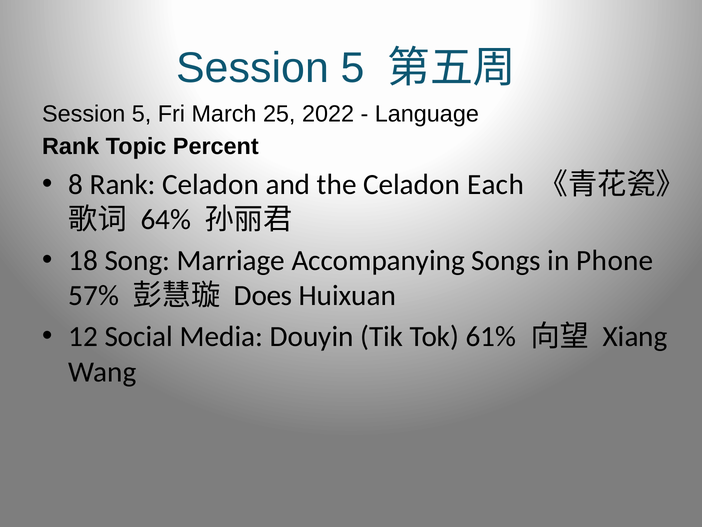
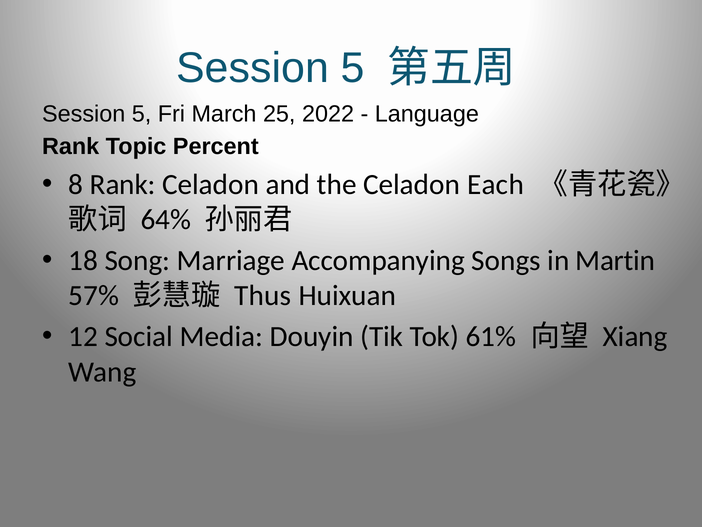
Phone: Phone -> Martin
Does: Does -> Thus
